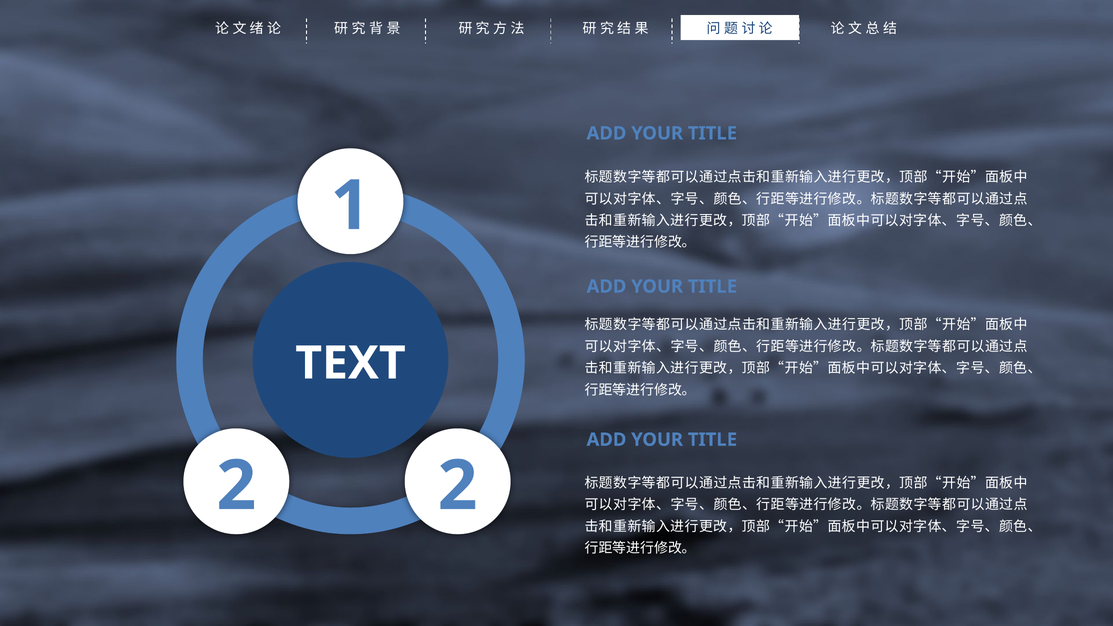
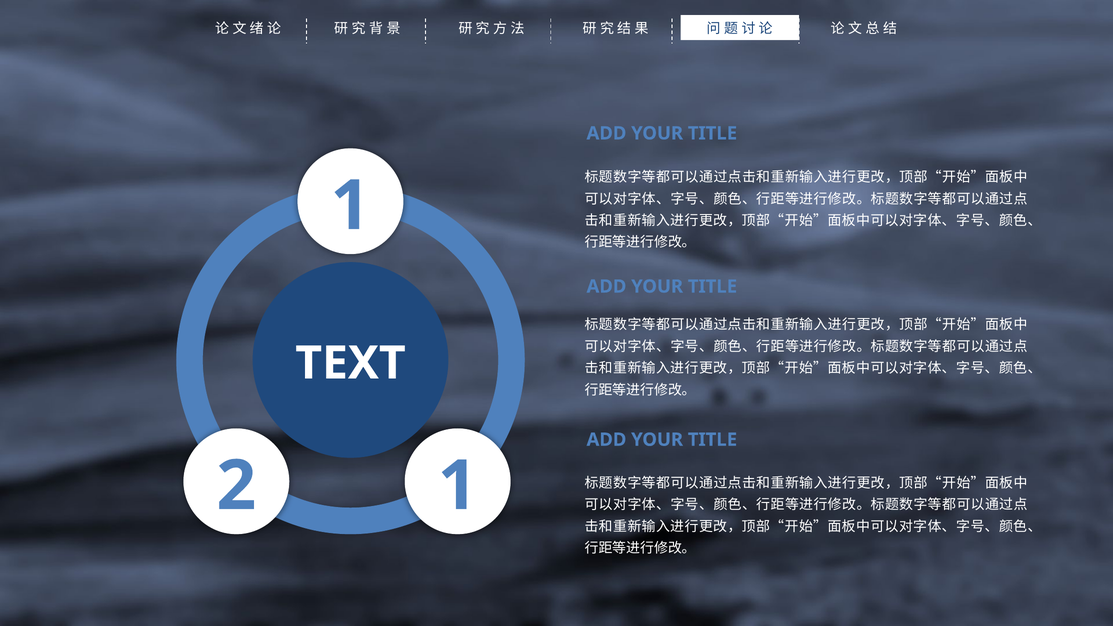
2 2: 2 -> 1
